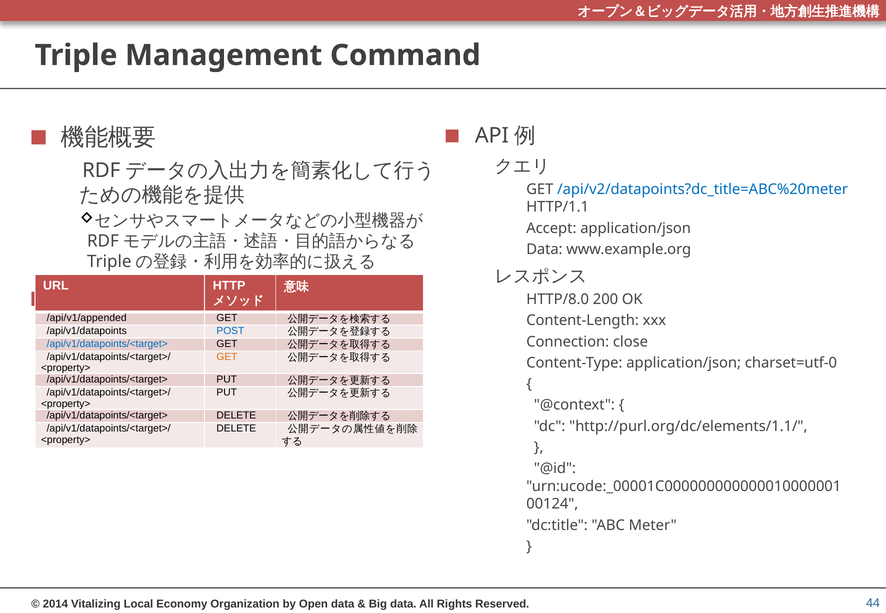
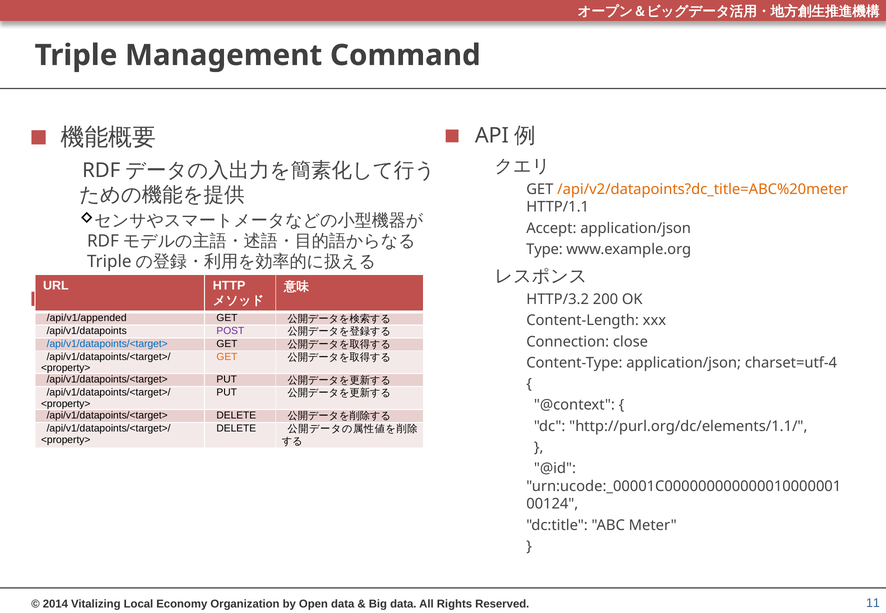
/api/v2/datapoints?dc_title=ABC%20meter colour: blue -> orange
Data at (544, 249): Data -> Type
HTTP/8.0: HTTP/8.0 -> HTTP/3.2
POST colour: blue -> purple
charset=utf-0: charset=utf-0 -> charset=utf-4
44: 44 -> 11
